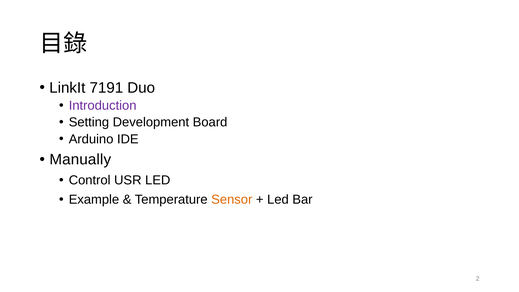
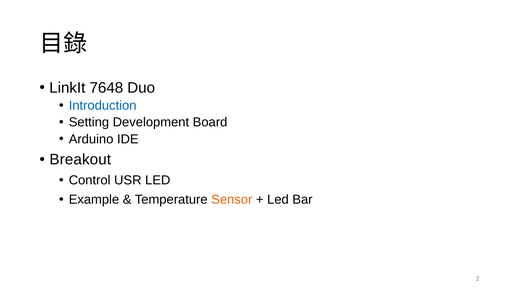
7191: 7191 -> 7648
Introduction colour: purple -> blue
Manually: Manually -> Breakout
